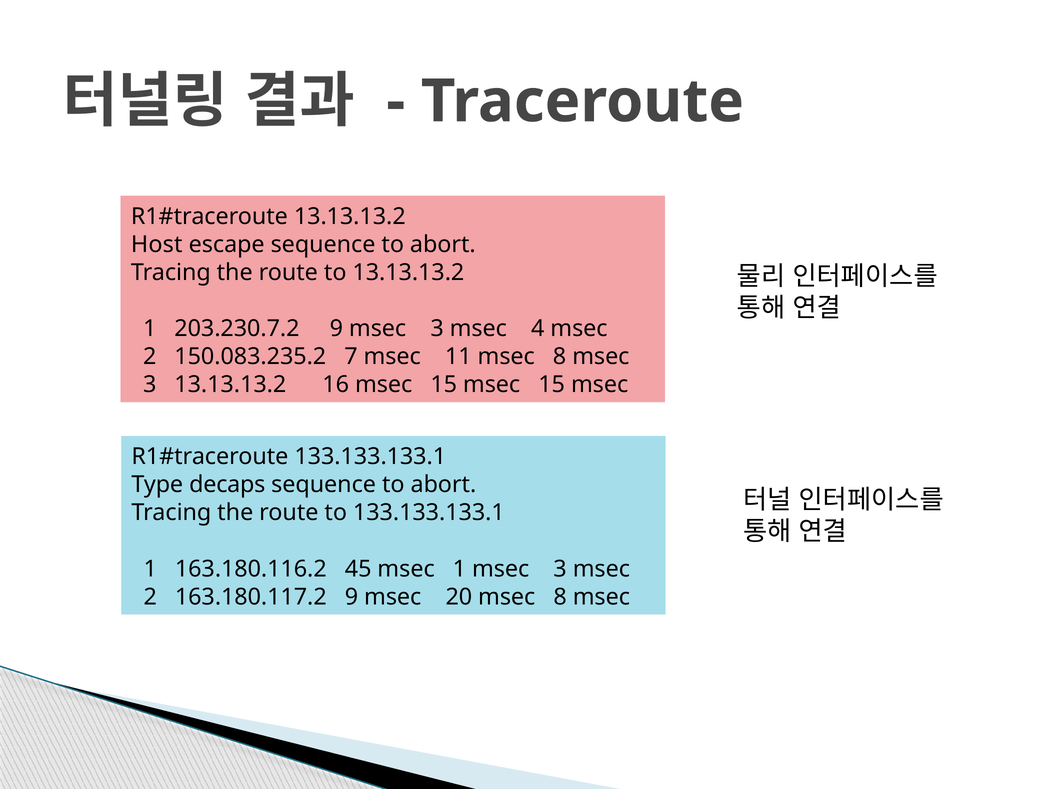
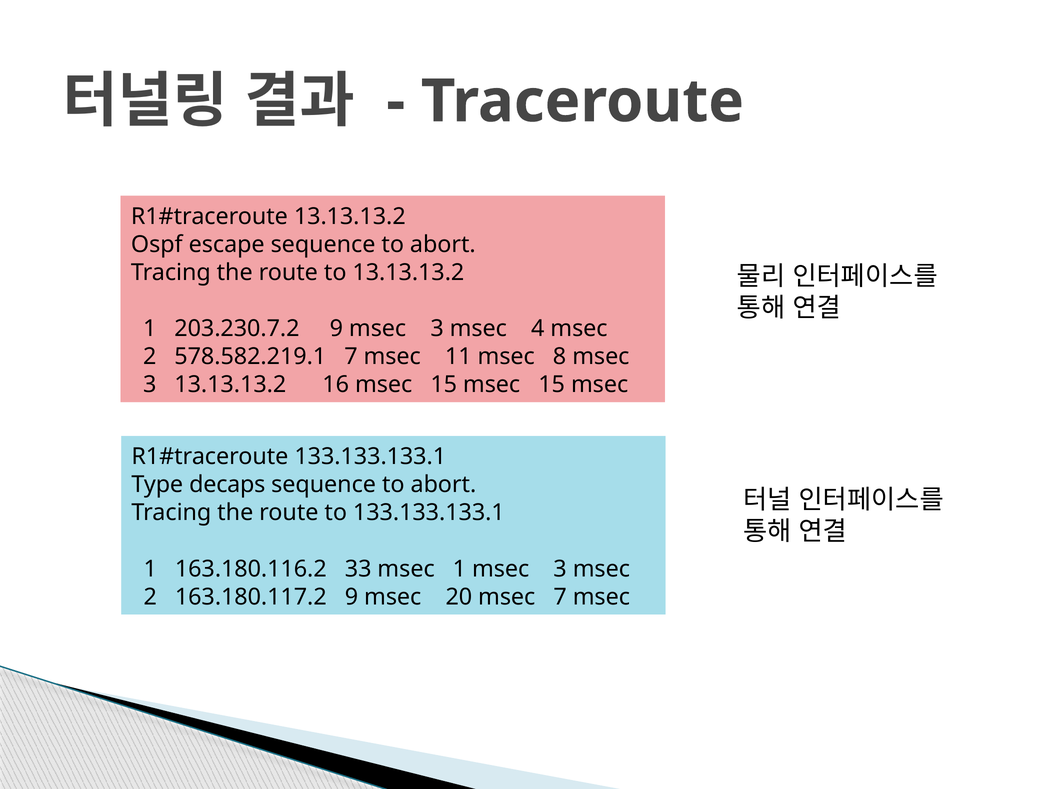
Host: Host -> Ospf
150.083.235.2: 150.083.235.2 -> 578.582.219.1
45: 45 -> 33
20 msec 8: 8 -> 7
